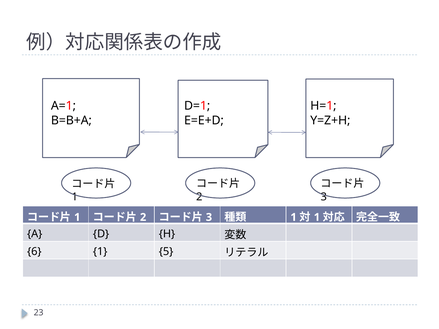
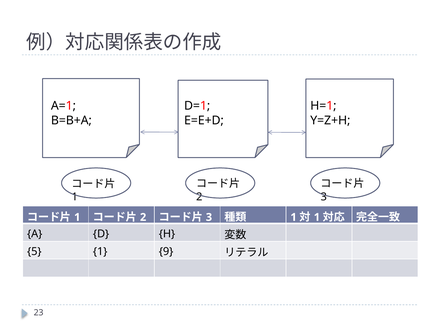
6: 6 -> 5
5: 5 -> 9
